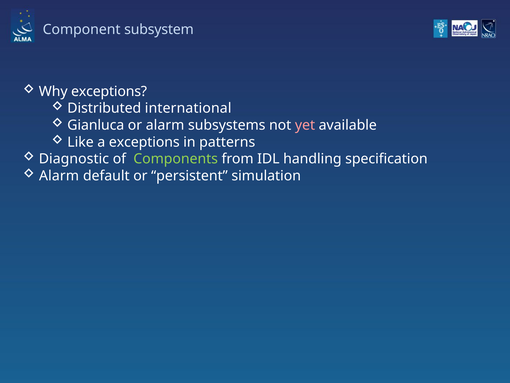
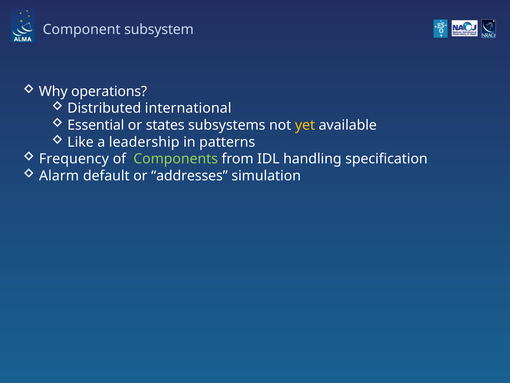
Why exceptions: exceptions -> operations
Gianluca: Gianluca -> Essential
or alarm: alarm -> states
yet colour: pink -> yellow
a exceptions: exceptions -> leadership
Diagnostic: Diagnostic -> Frequency
persistent: persistent -> addresses
